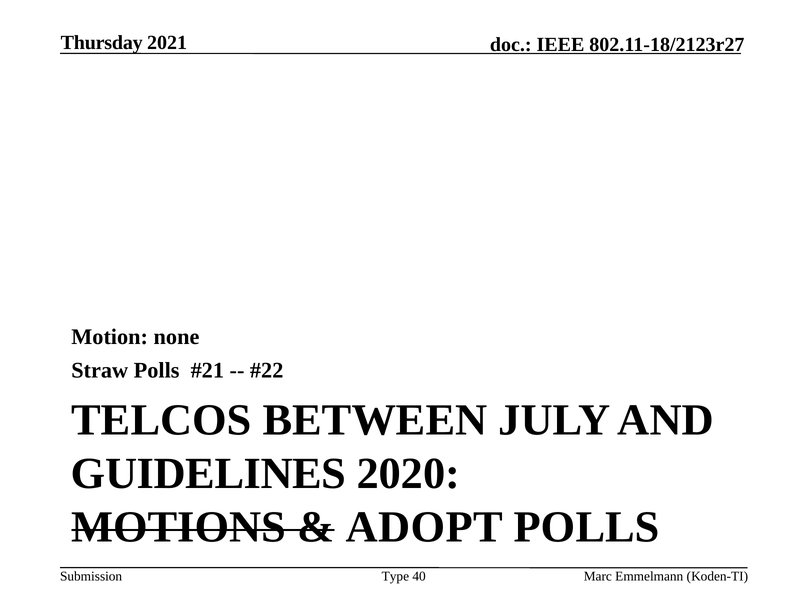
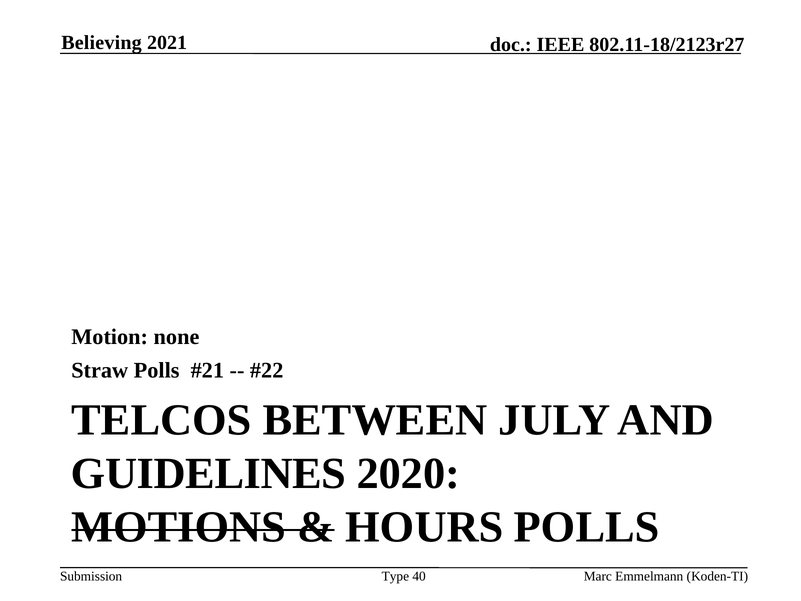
Thursday: Thursday -> Believing
ADOPT: ADOPT -> HOURS
